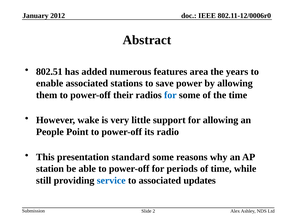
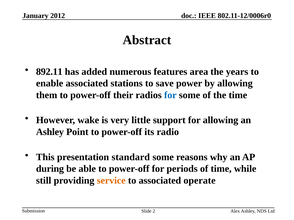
802.51: 802.51 -> 892.11
People at (50, 132): People -> Ashley
station: station -> during
service colour: blue -> orange
updates: updates -> operate
